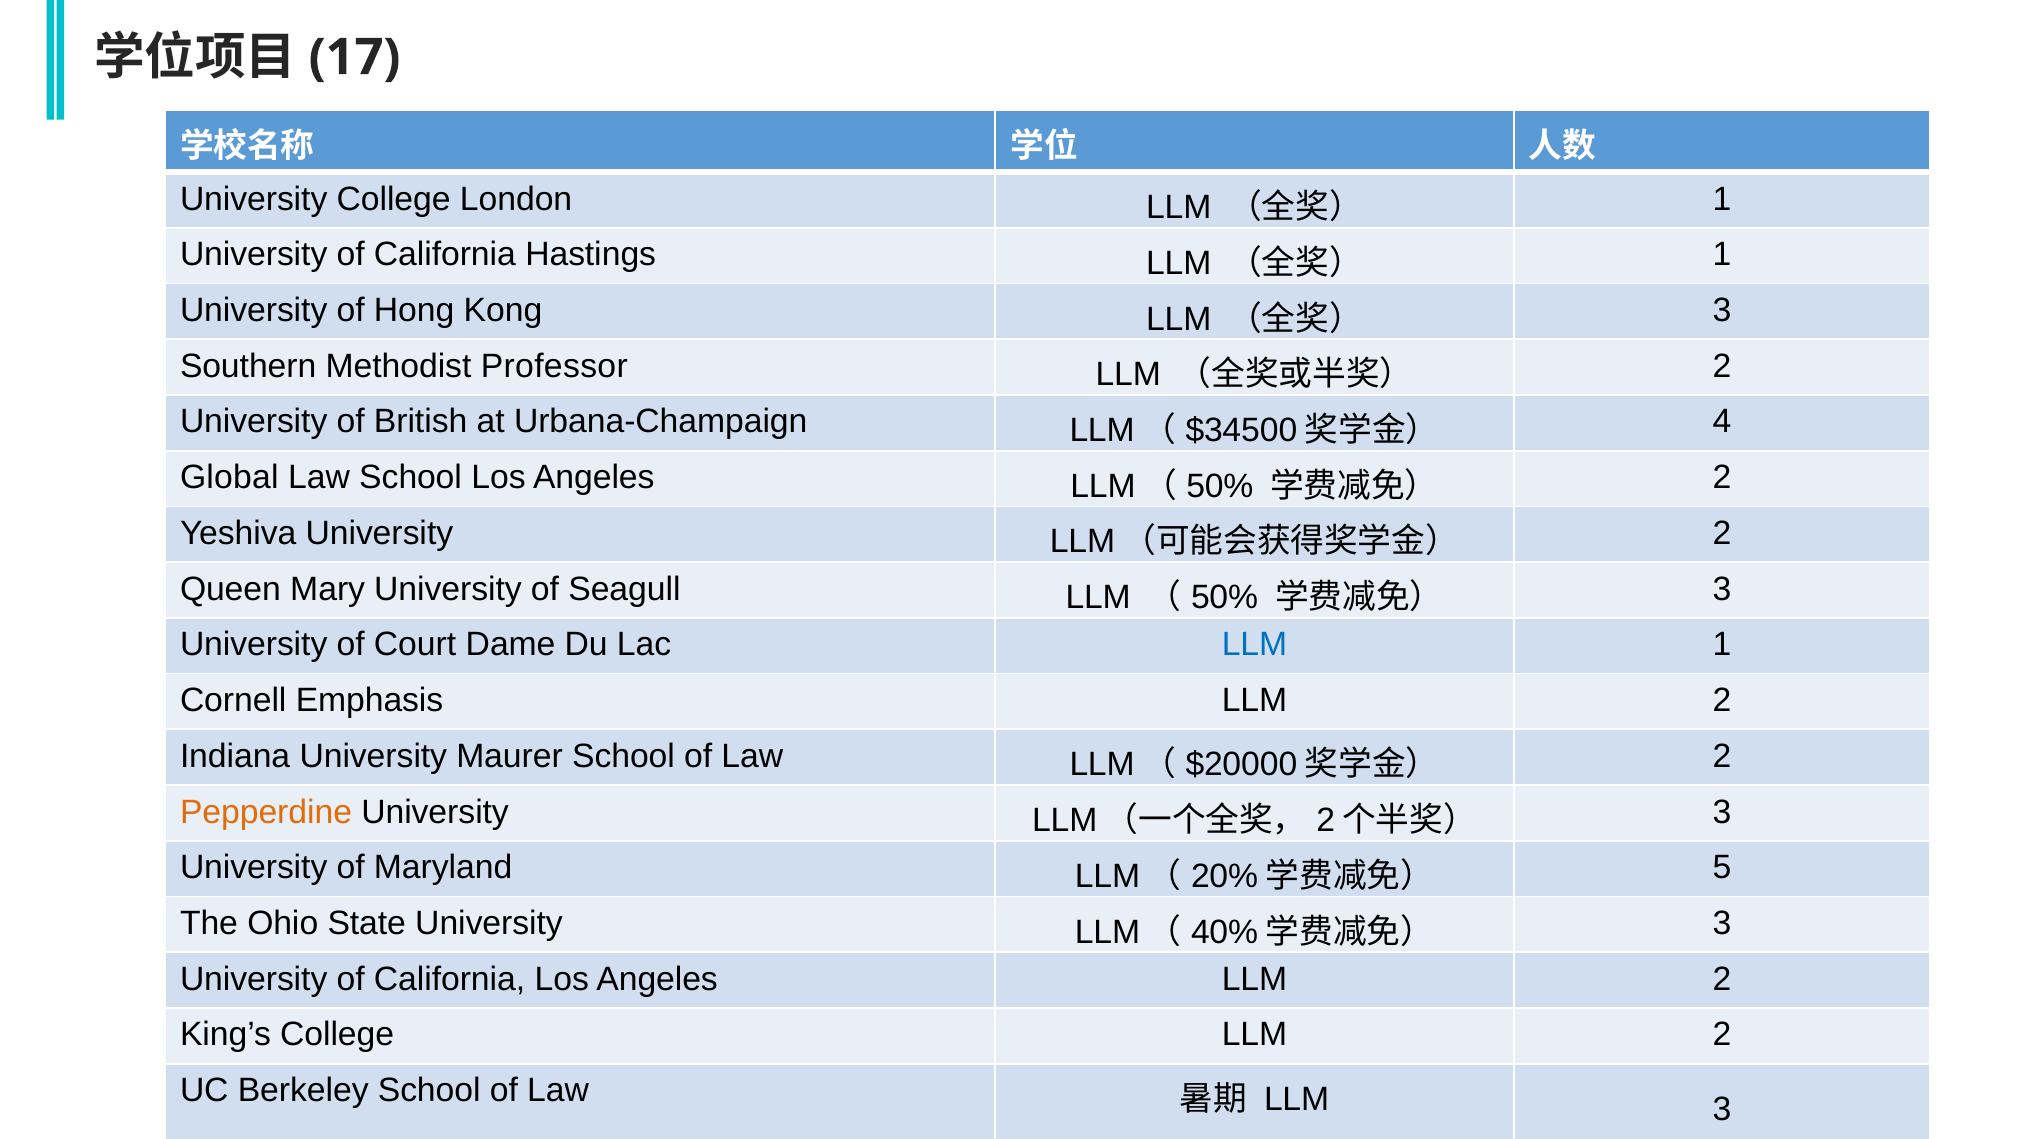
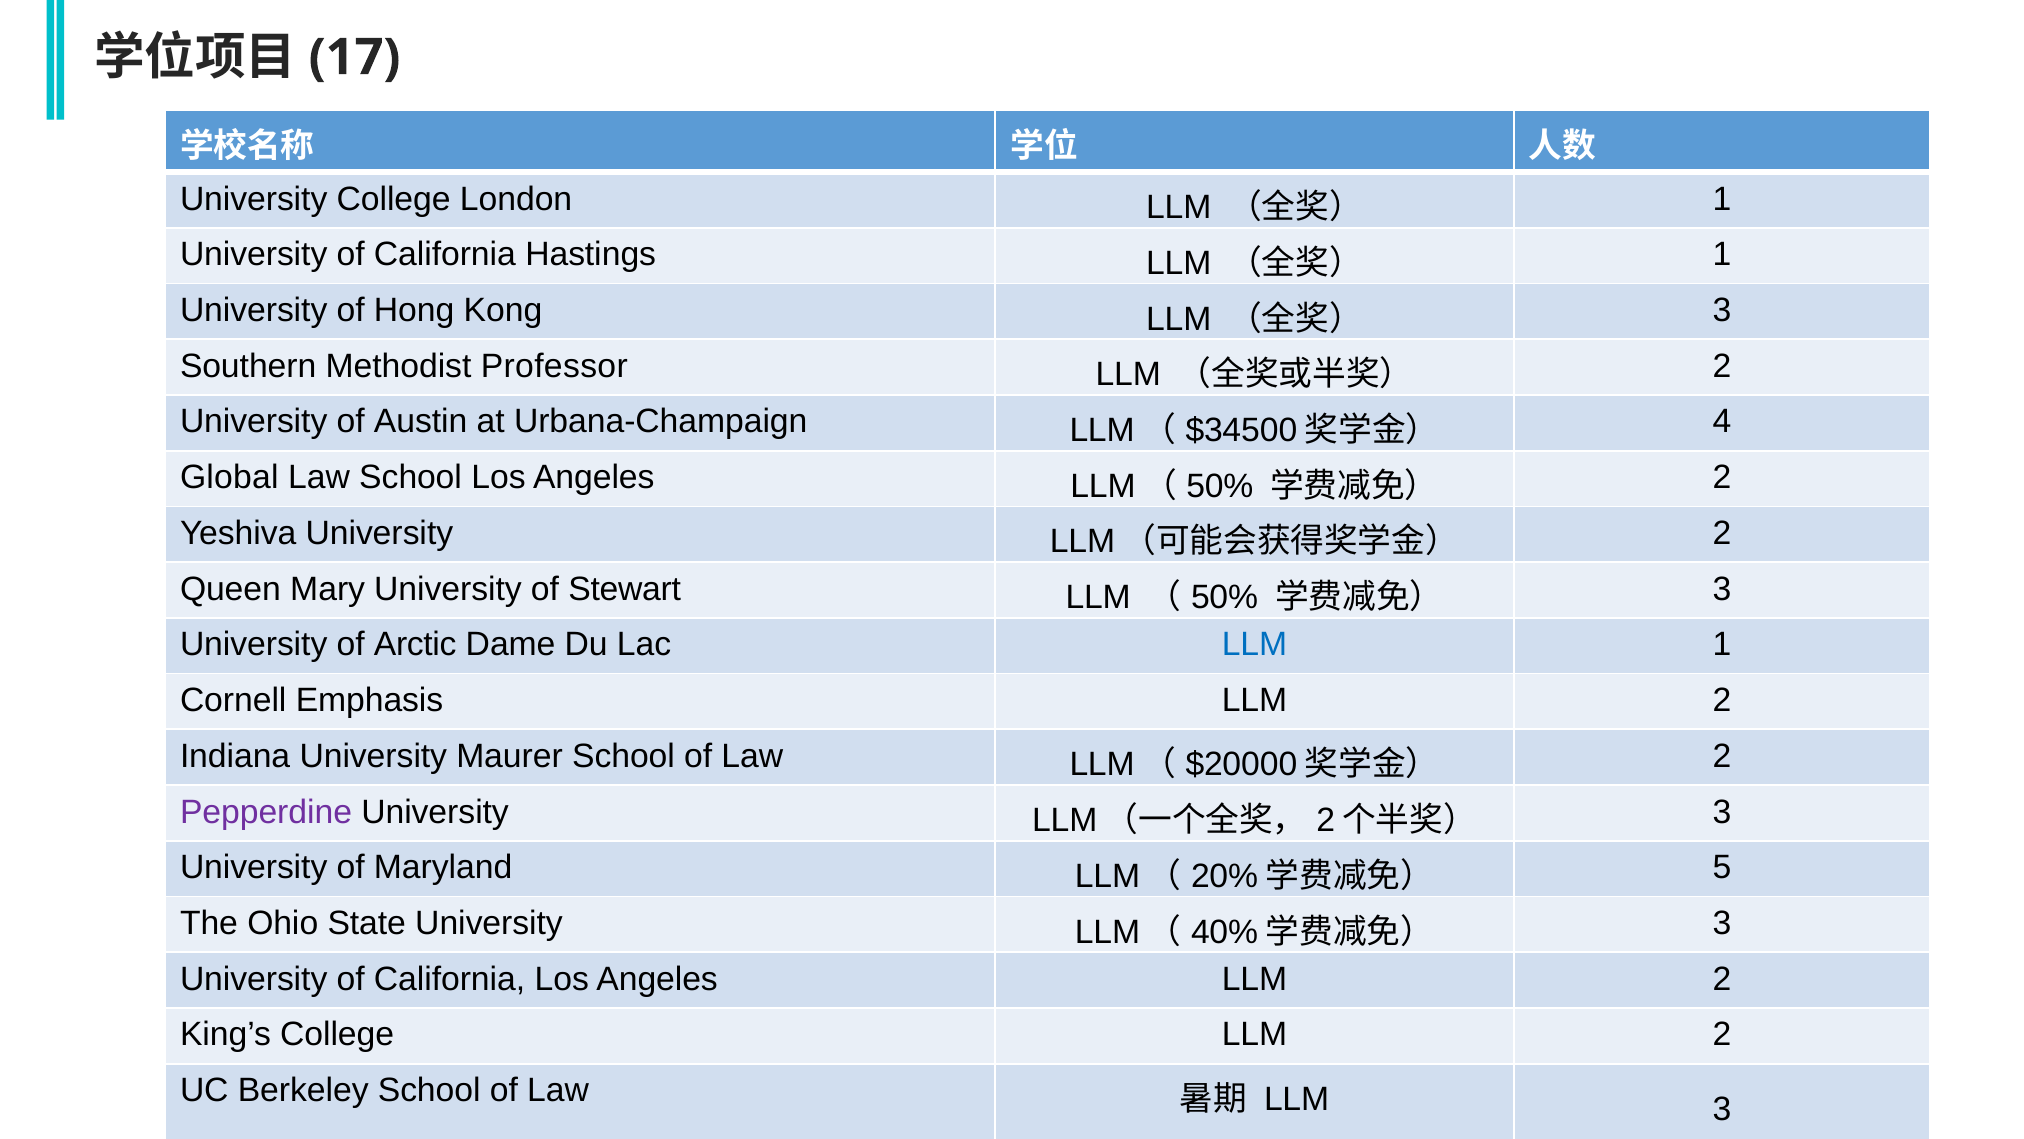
British: British -> Austin
Seagull: Seagull -> Stewart
Court: Court -> Arctic
Pepperdine colour: orange -> purple
